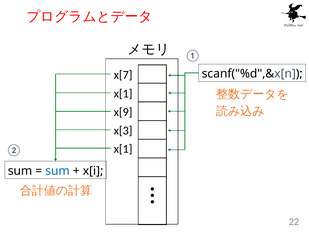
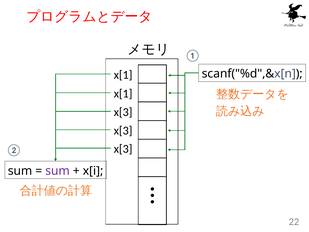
x[7 at (123, 75): x[7 -> x[1
x[9 at (123, 112): x[9 -> x[3
x[1 at (123, 149): x[1 -> x[3
sum at (57, 171) colour: blue -> purple
